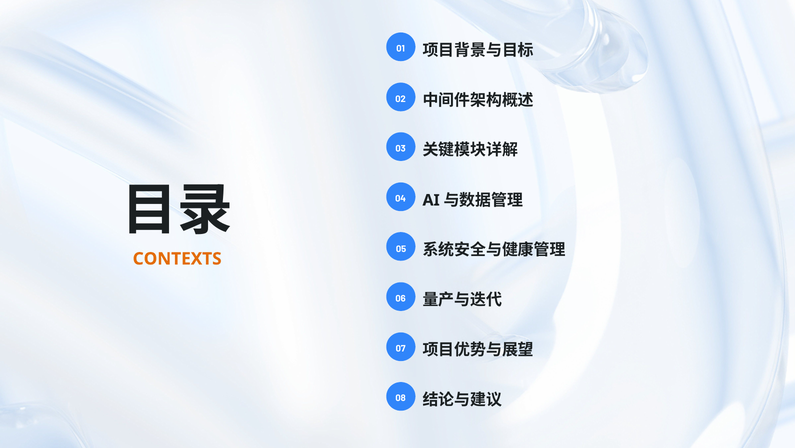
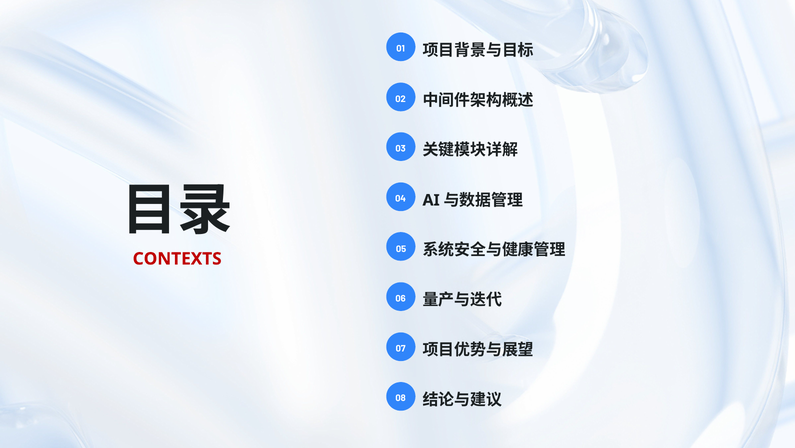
CONTEXTS colour: orange -> red
